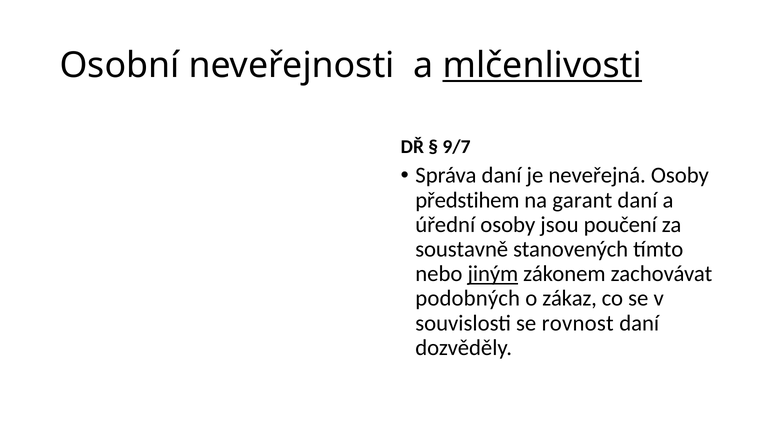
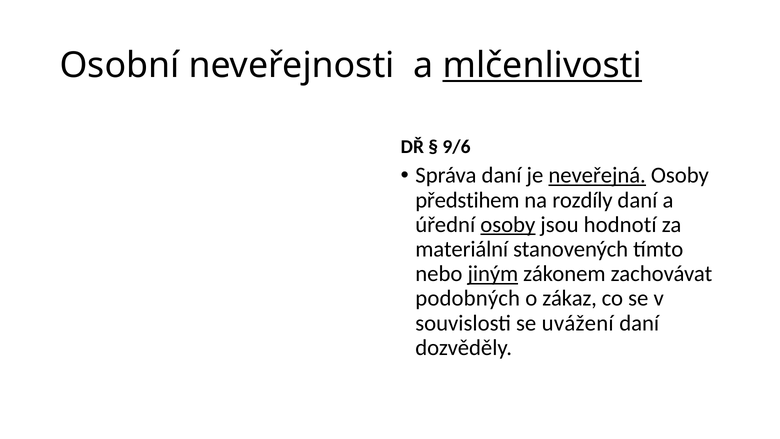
9/7: 9/7 -> 9/6
neveřejná underline: none -> present
garant: garant -> rozdíly
osoby at (508, 225) underline: none -> present
poučení: poučení -> hodnotí
soustavně: soustavně -> materiální
rovnost: rovnost -> uvážení
